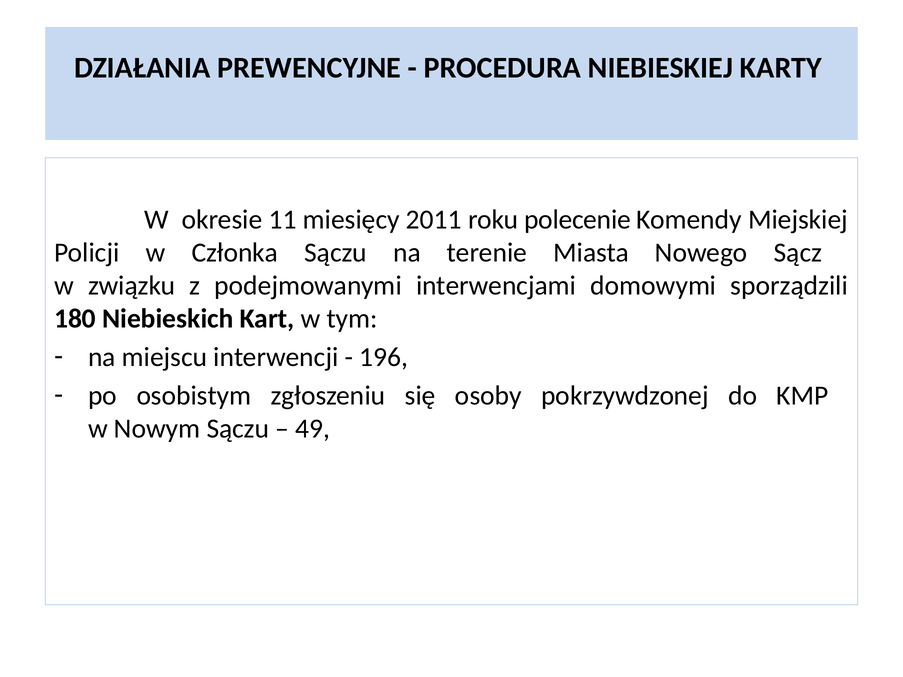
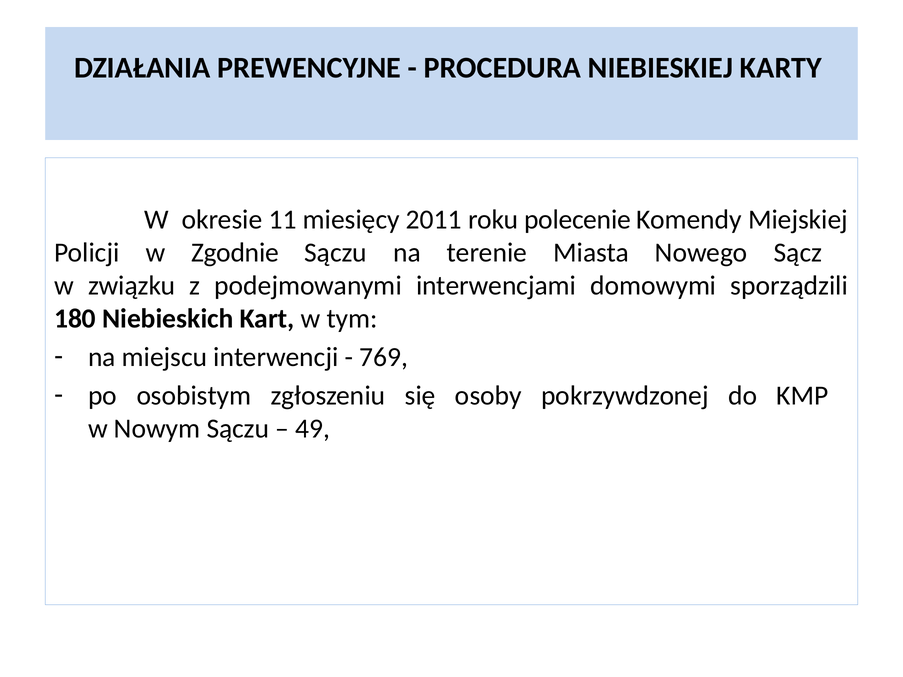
Członka: Członka -> Zgodnie
196: 196 -> 769
